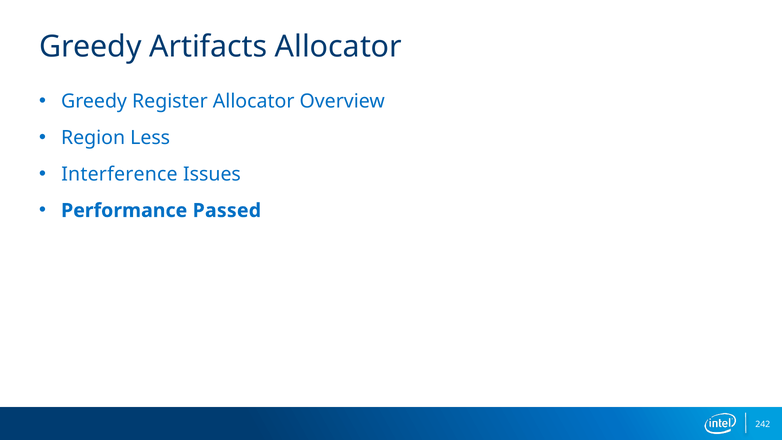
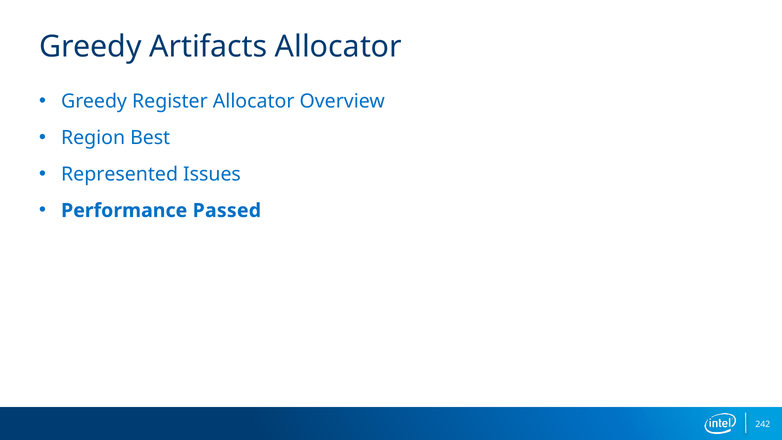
Less: Less -> Best
Interference: Interference -> Represented
